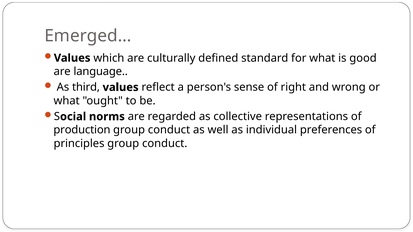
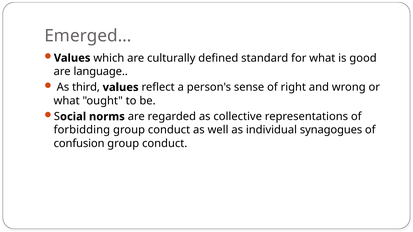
production: production -> forbidding
preferences: preferences -> synagogues
principles: principles -> confusion
